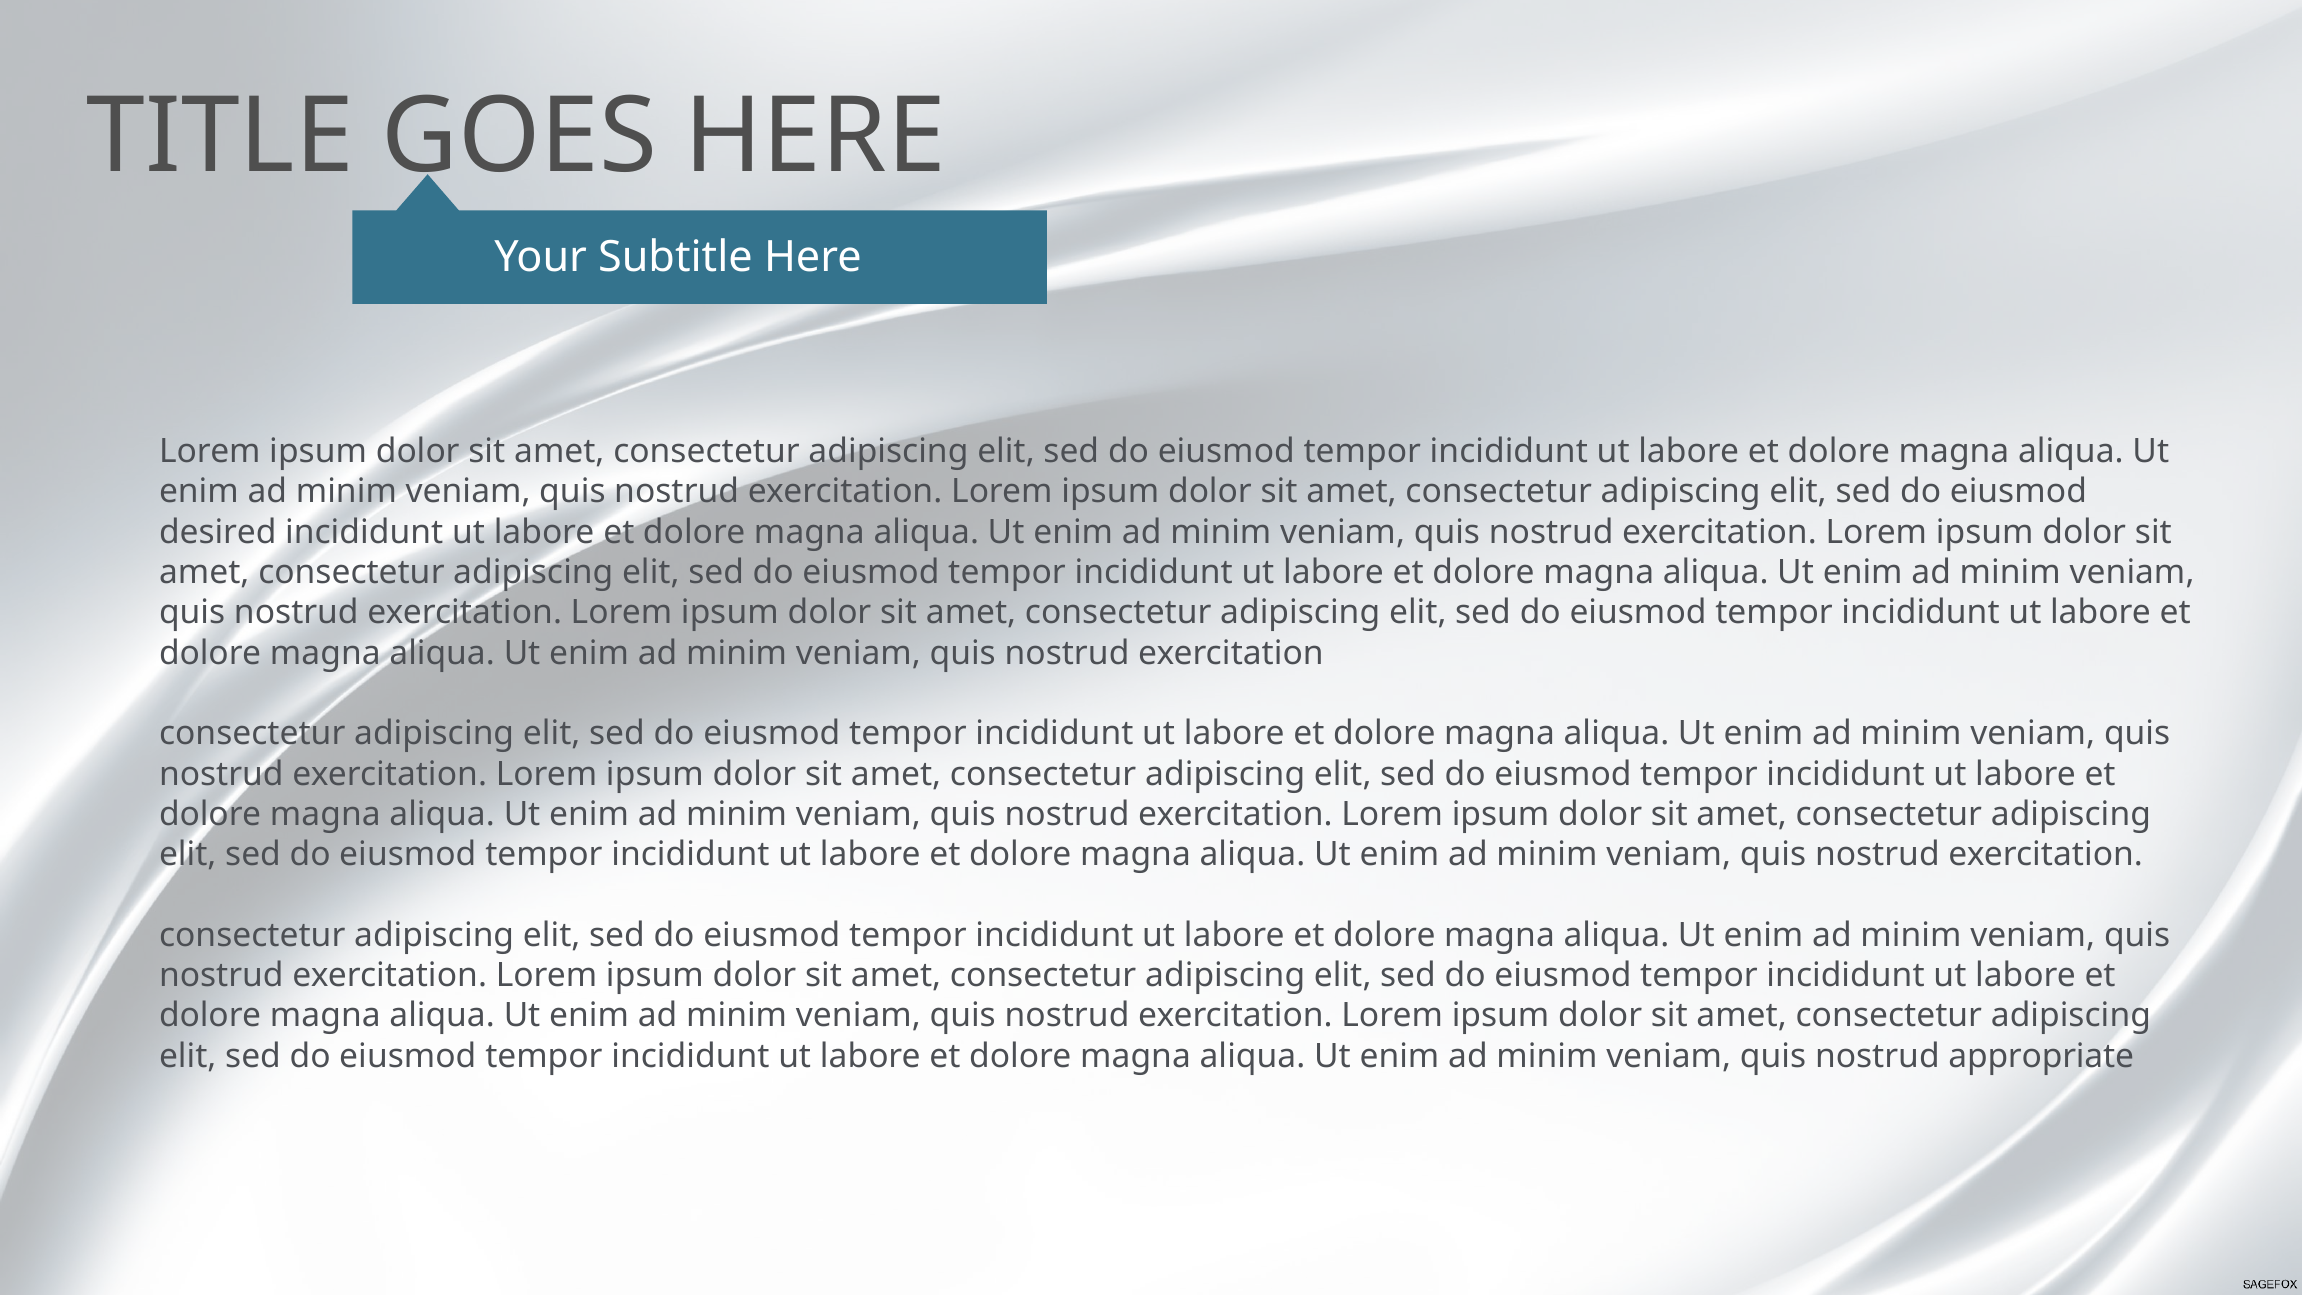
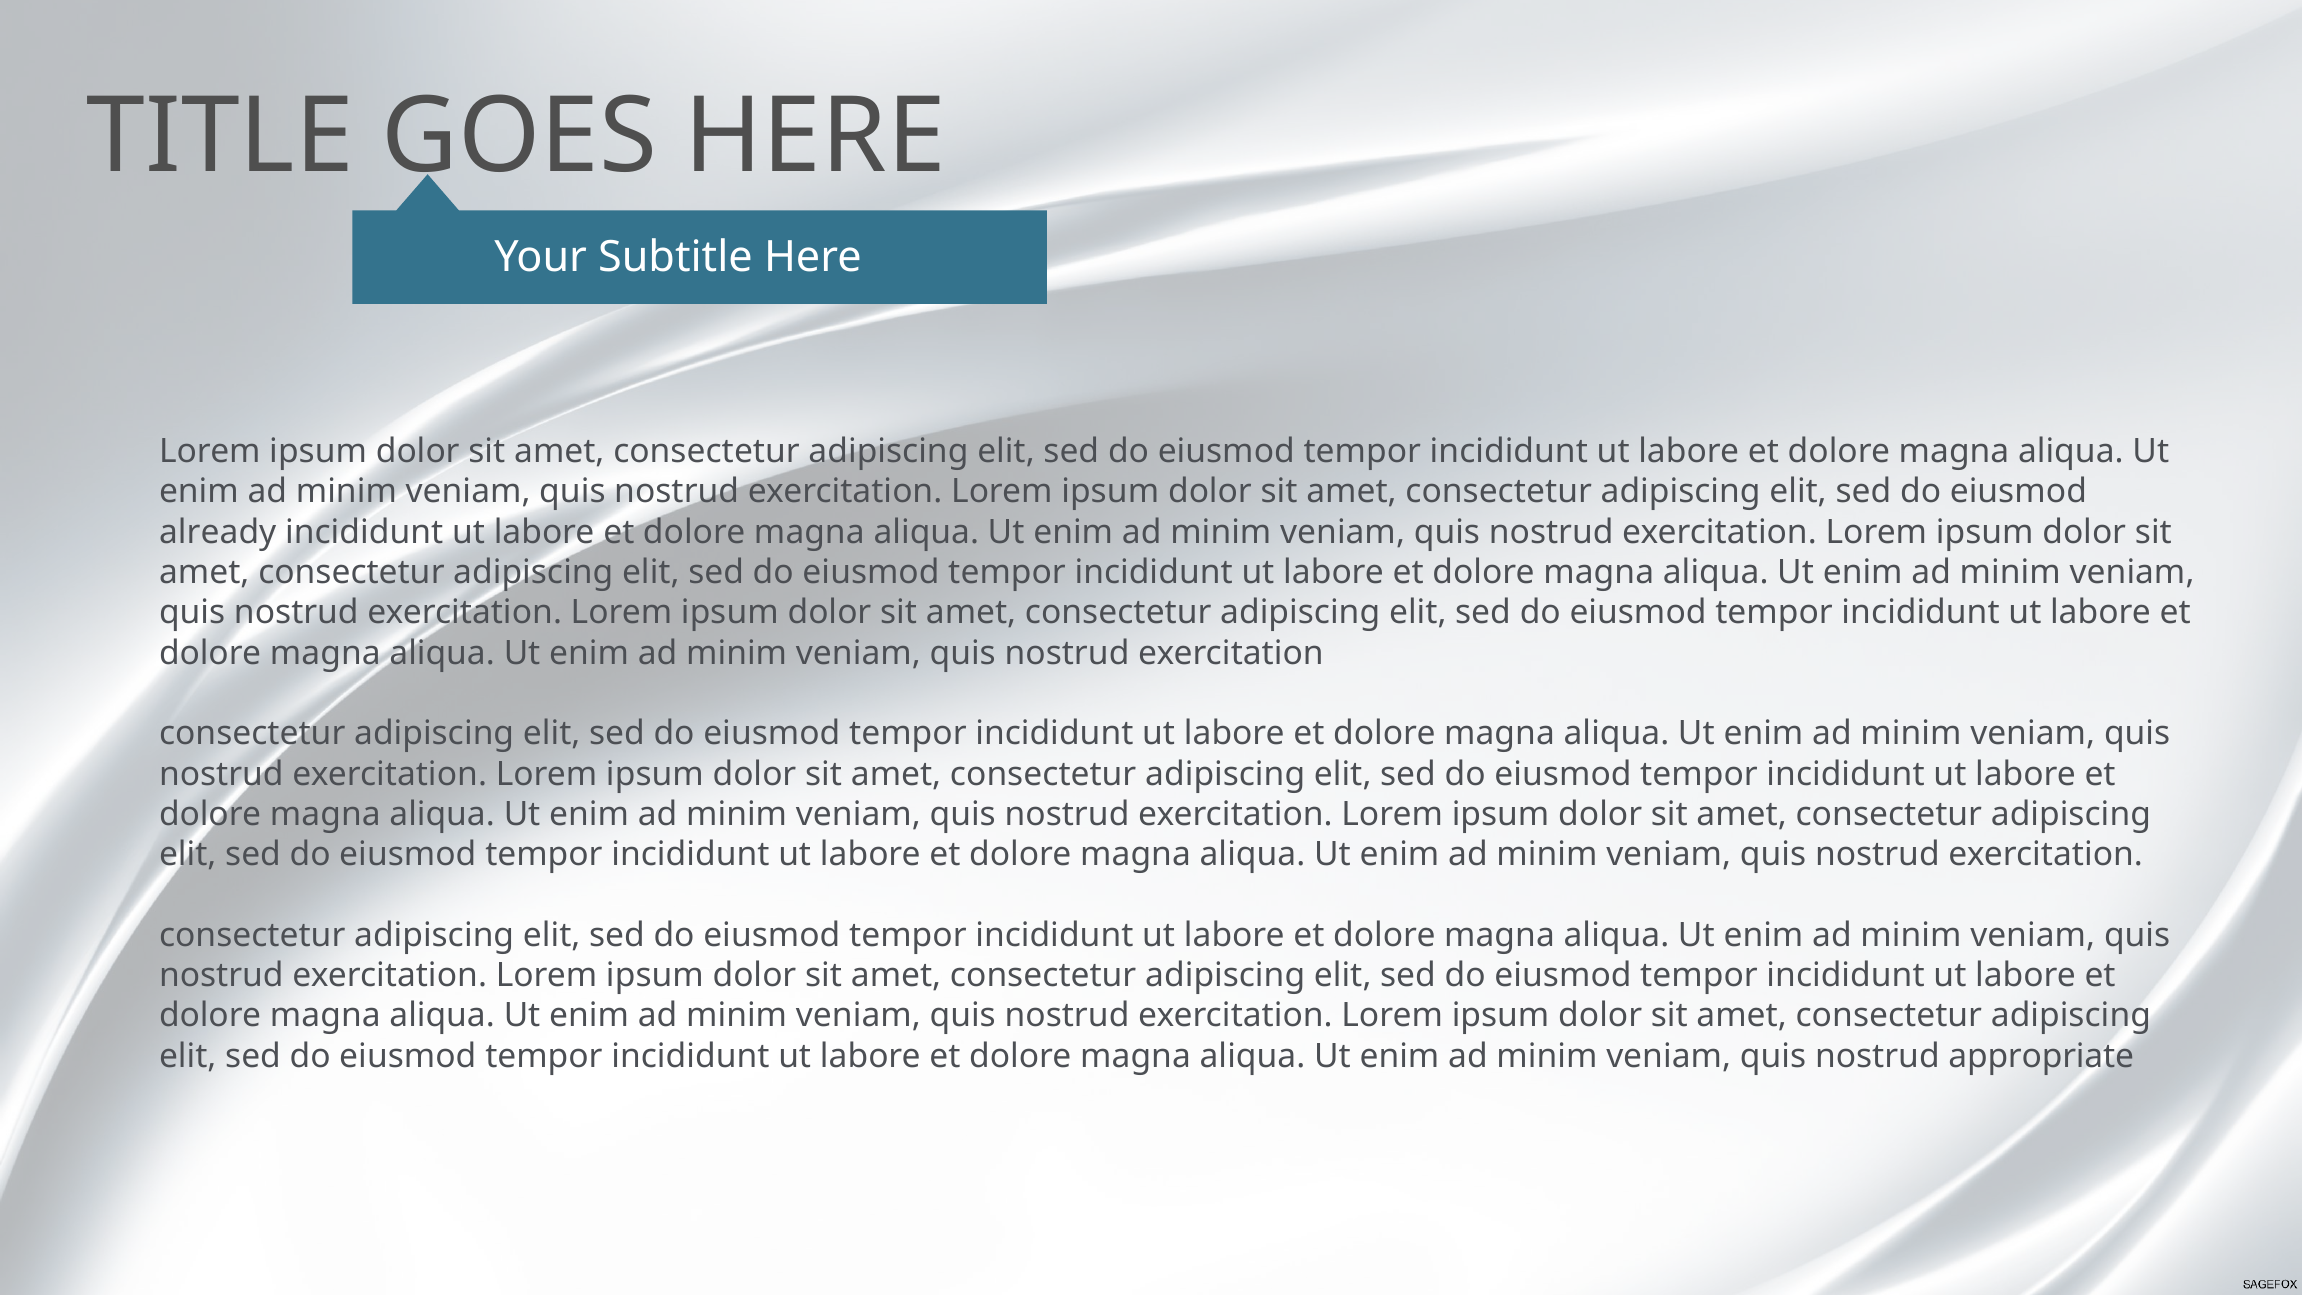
desired: desired -> already
